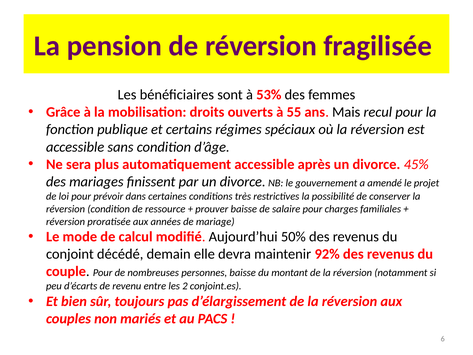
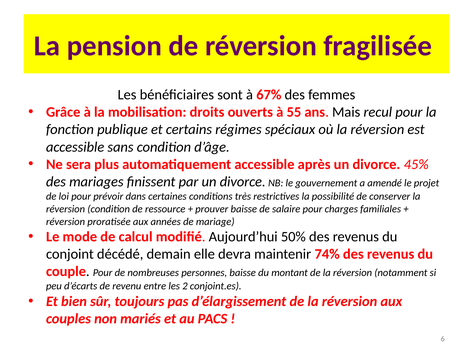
53%: 53% -> 67%
92%: 92% -> 74%
